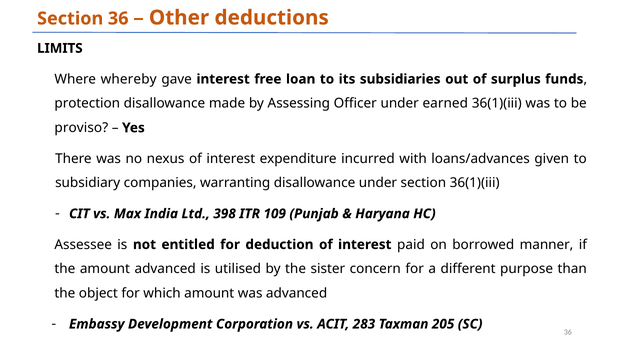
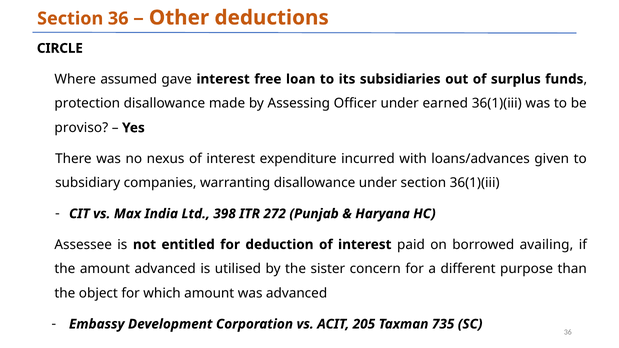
LIMITS: LIMITS -> CIRCLE
whereby: whereby -> assumed
109: 109 -> 272
manner: manner -> availing
283: 283 -> 205
205: 205 -> 735
